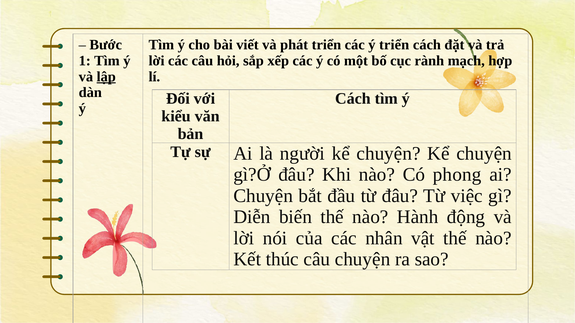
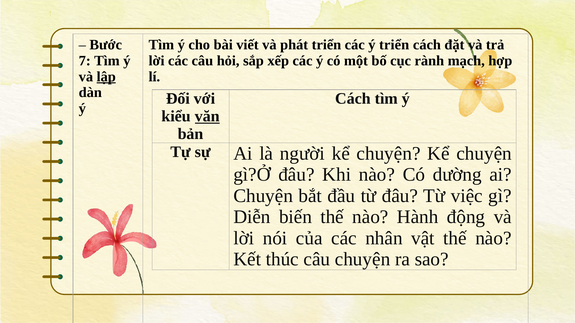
1: 1 -> 7
văn underline: none -> present
phong: phong -> dường
